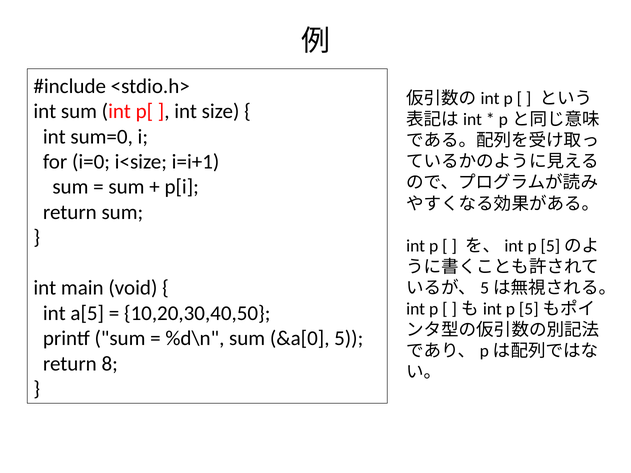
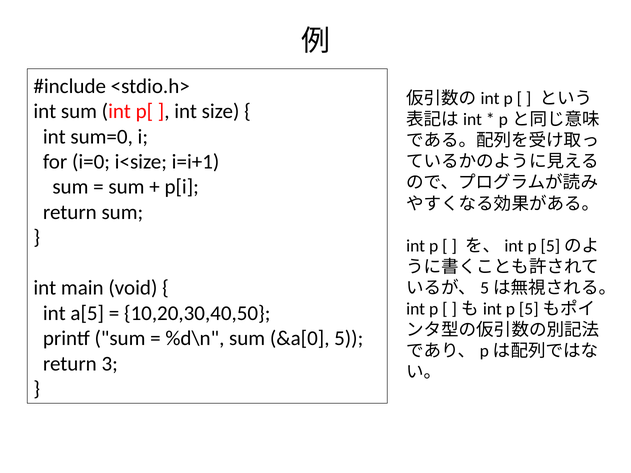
8: 8 -> 3
